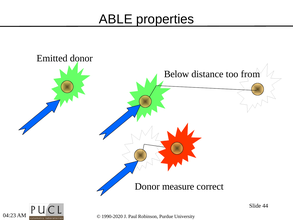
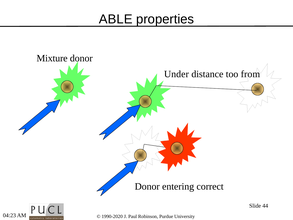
Emitted: Emitted -> Mixture
Below: Below -> Under
measure: measure -> entering
